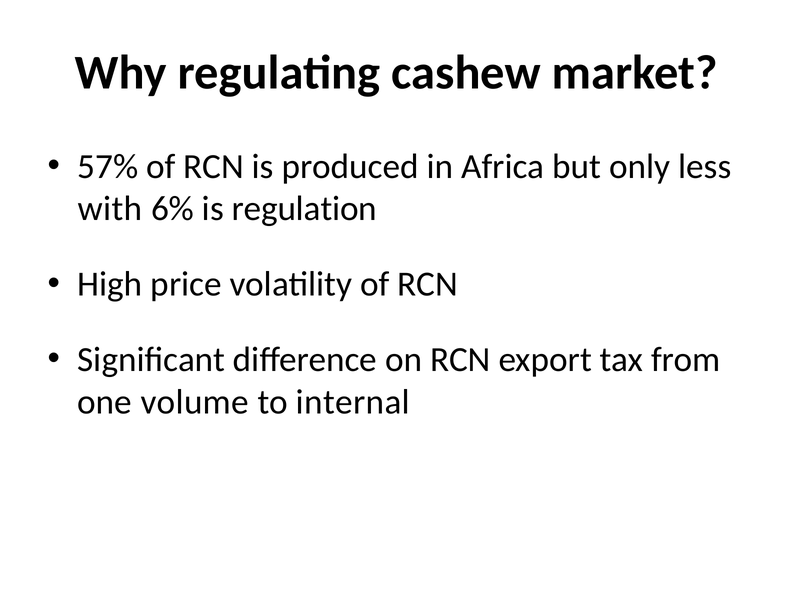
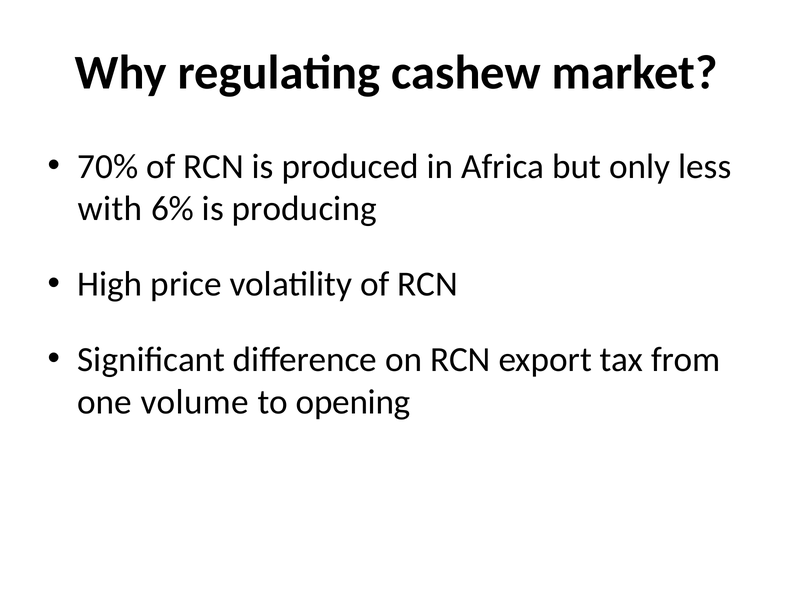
57%: 57% -> 70%
regulation: regulation -> producing
internal: internal -> opening
